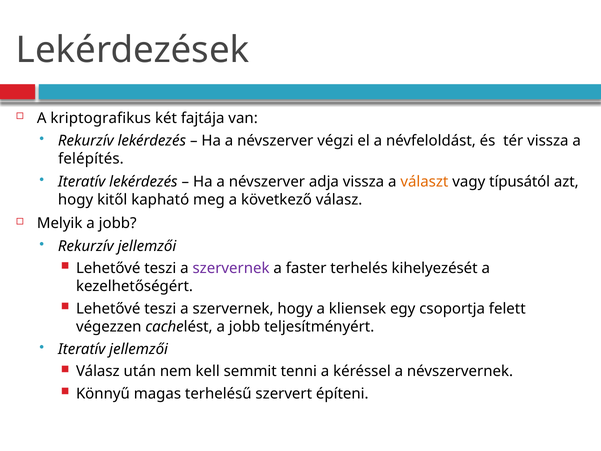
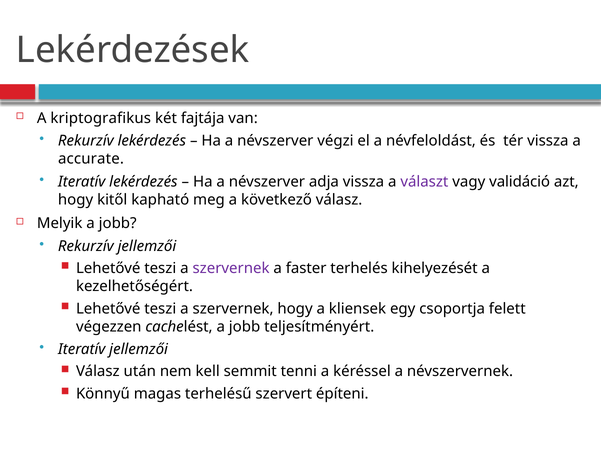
felépítés: felépítés -> accurate
választ colour: orange -> purple
típusától: típusától -> validáció
